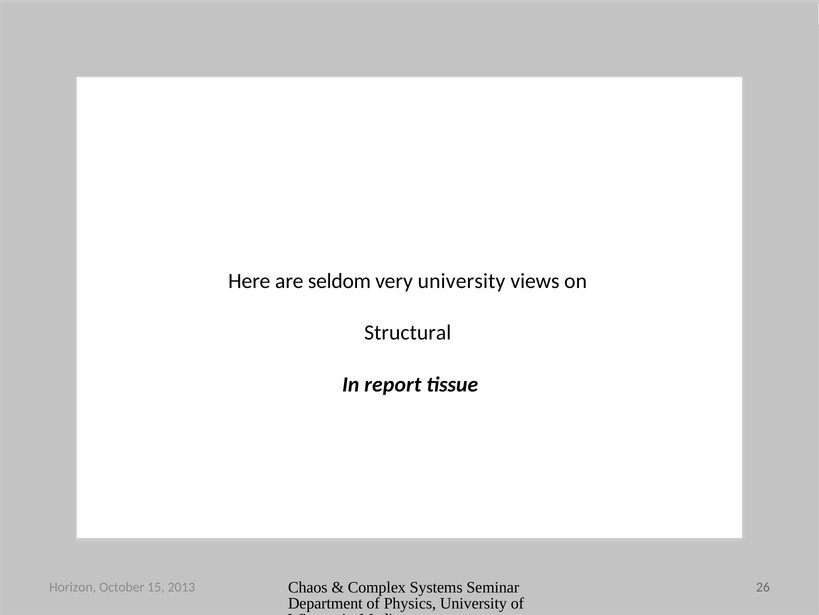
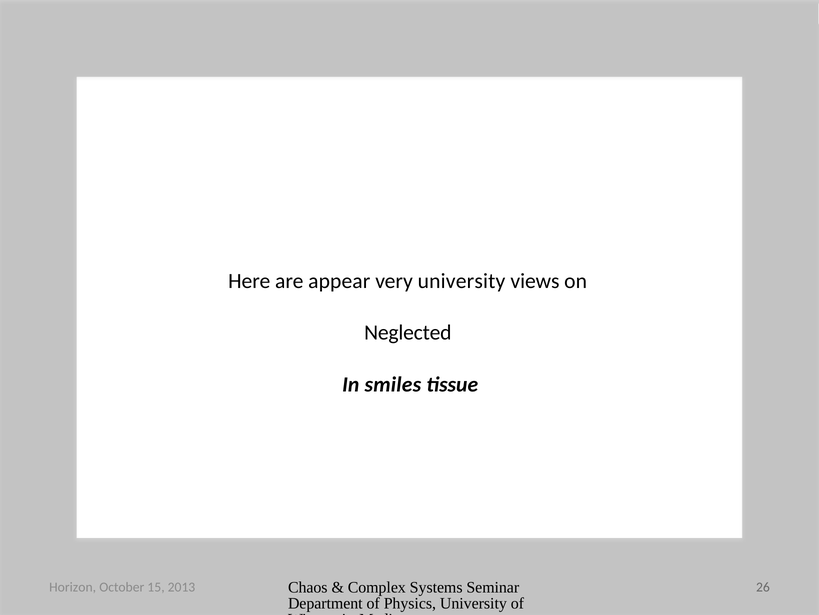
seldom: seldom -> appear
Structural: Structural -> Neglected
report: report -> smiles
